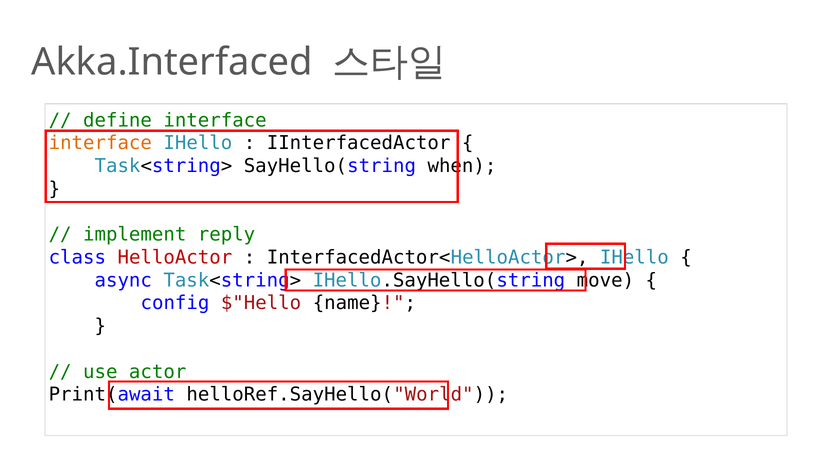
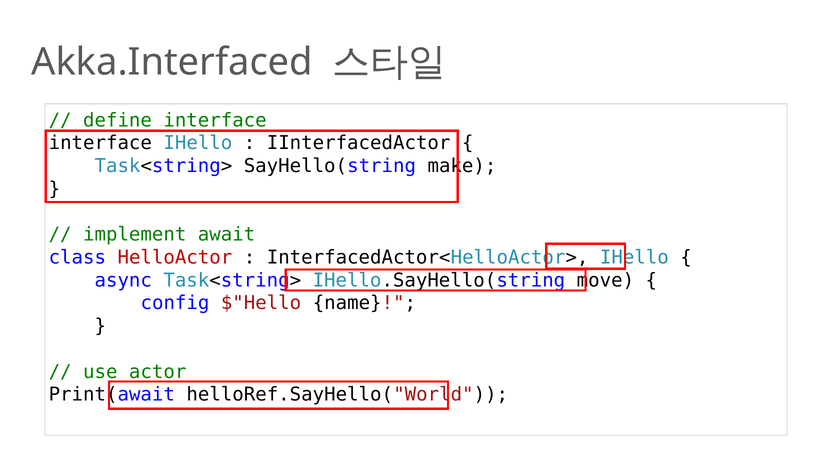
interface at (100, 143) colour: orange -> black
when: when -> make
reply: reply -> await
